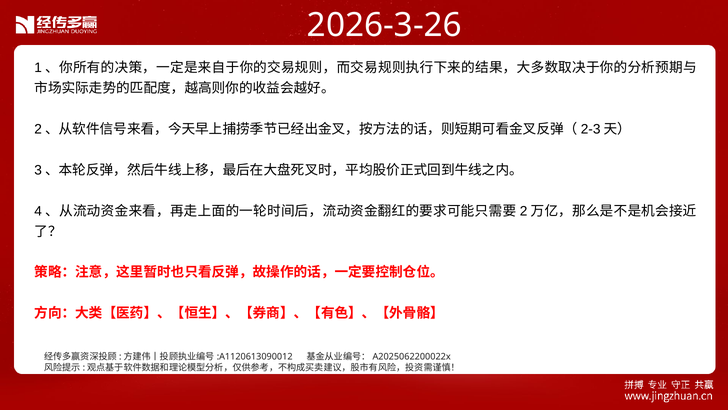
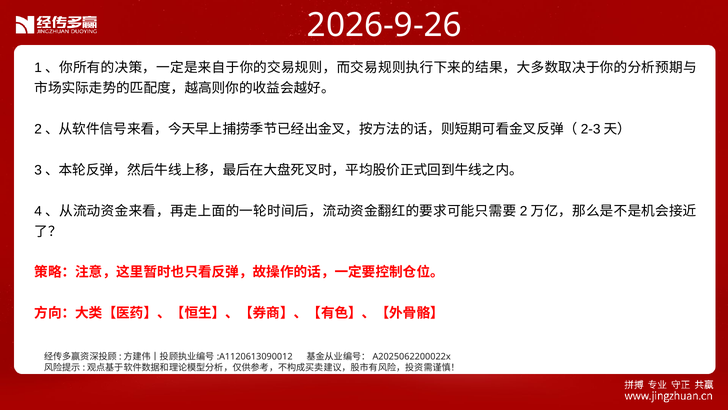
2026-3-26: 2026-3-26 -> 2026-9-26
